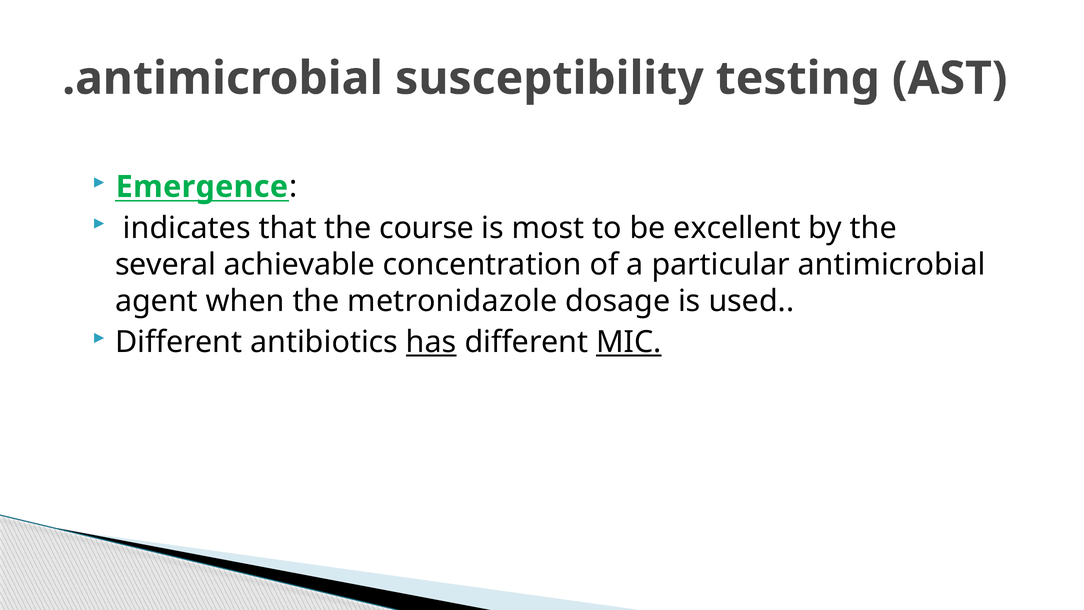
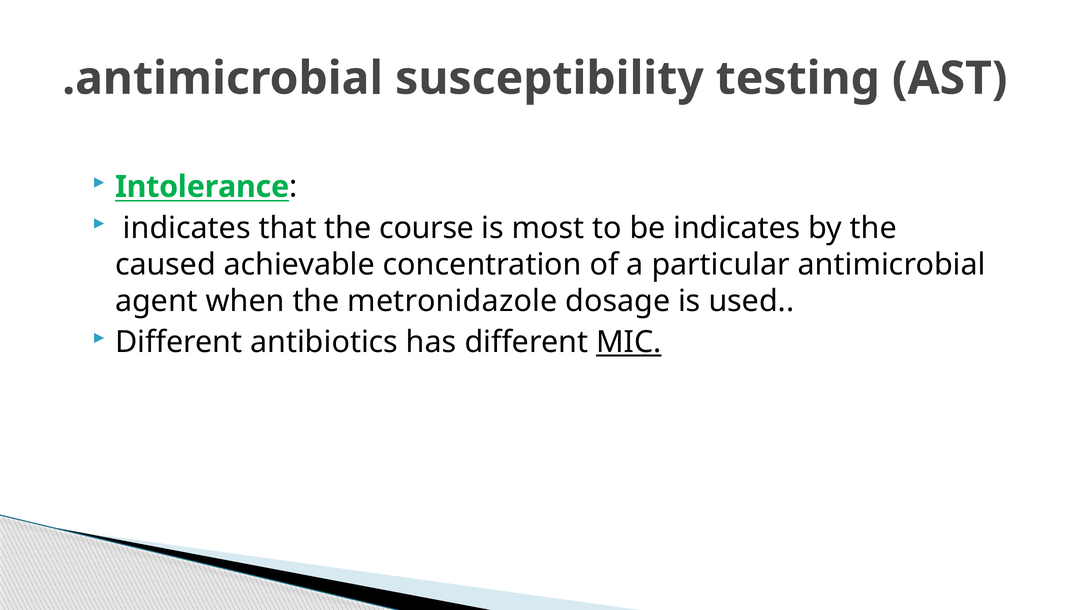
Emergence: Emergence -> Intolerance
be excellent: excellent -> indicates
several: several -> caused
has underline: present -> none
